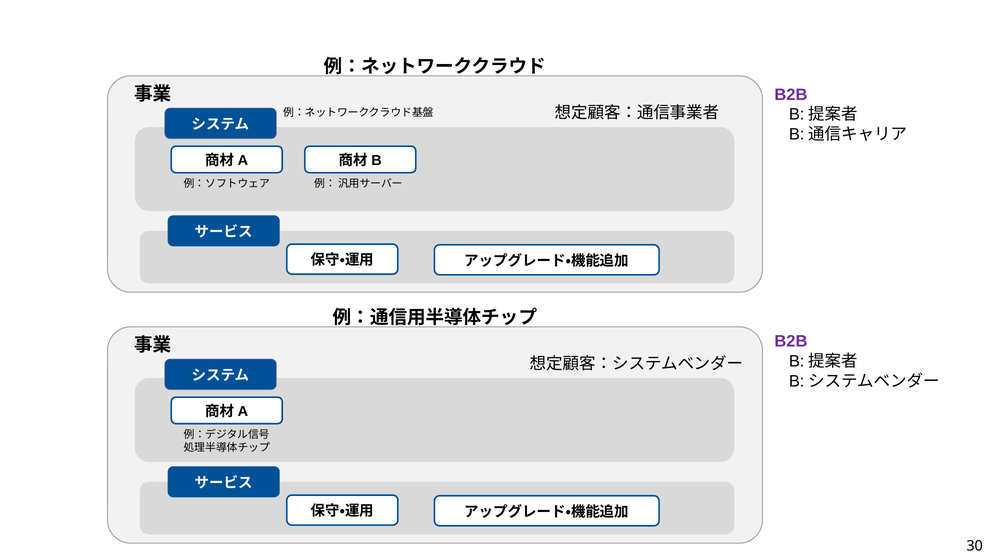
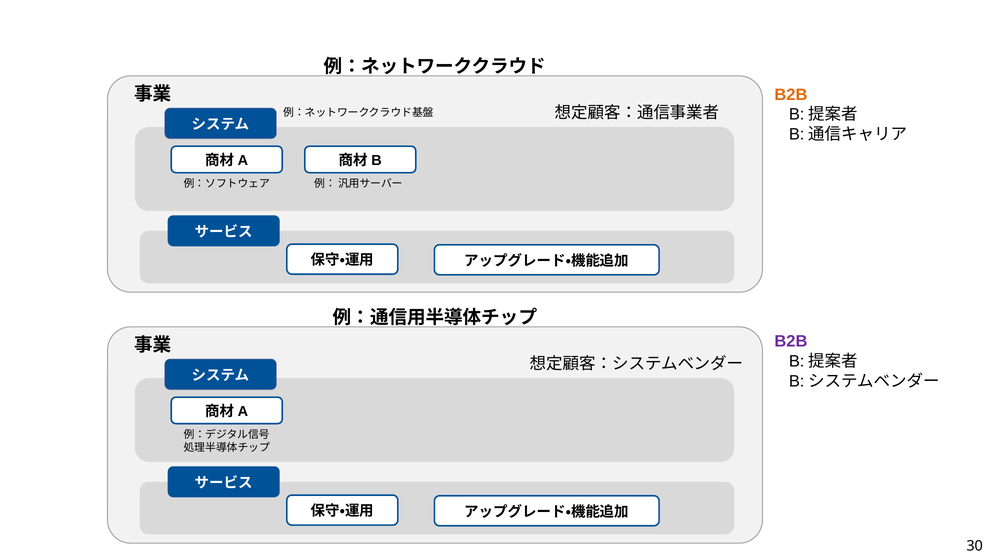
B2B at (791, 95) colour: purple -> orange
